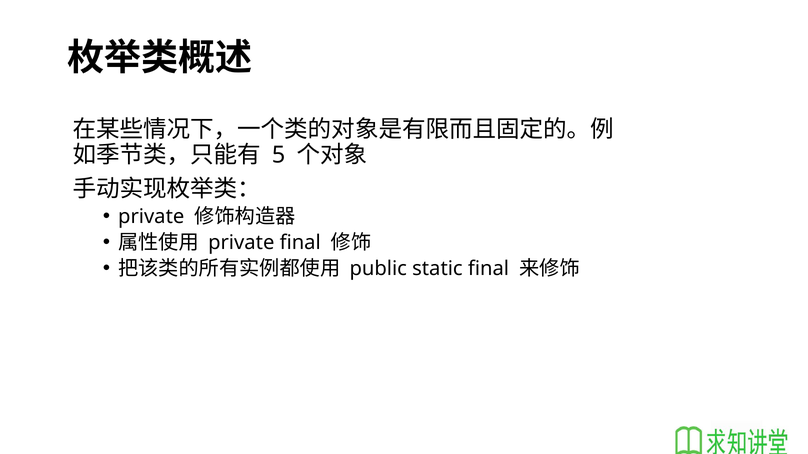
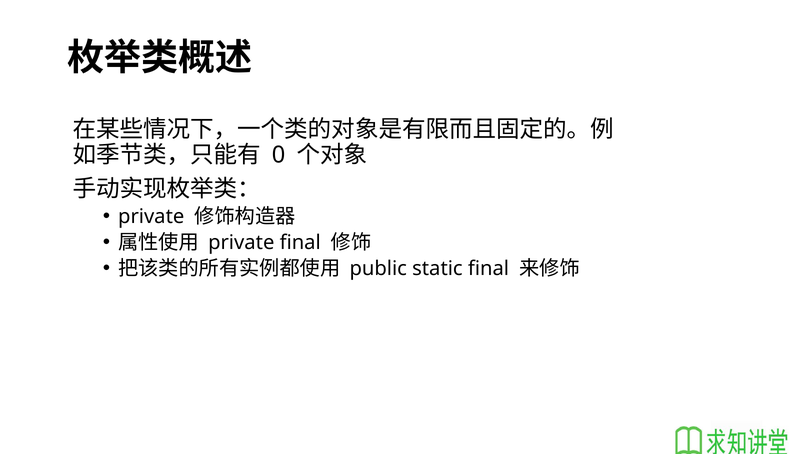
5: 5 -> 0
